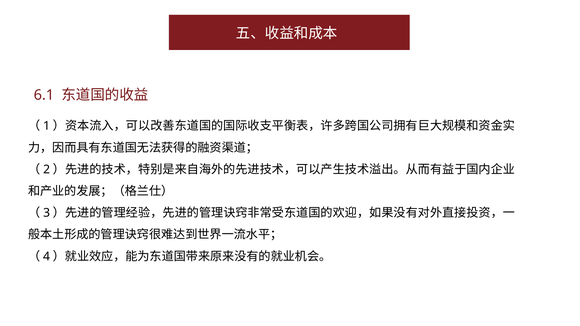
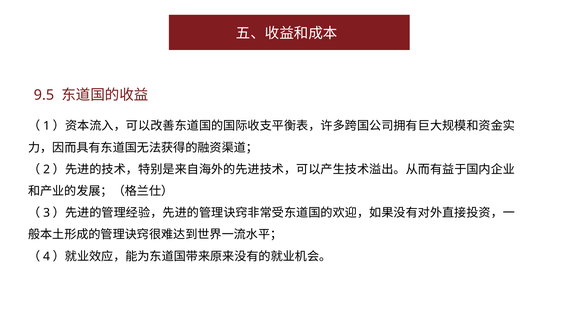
6.1: 6.1 -> 9.5
